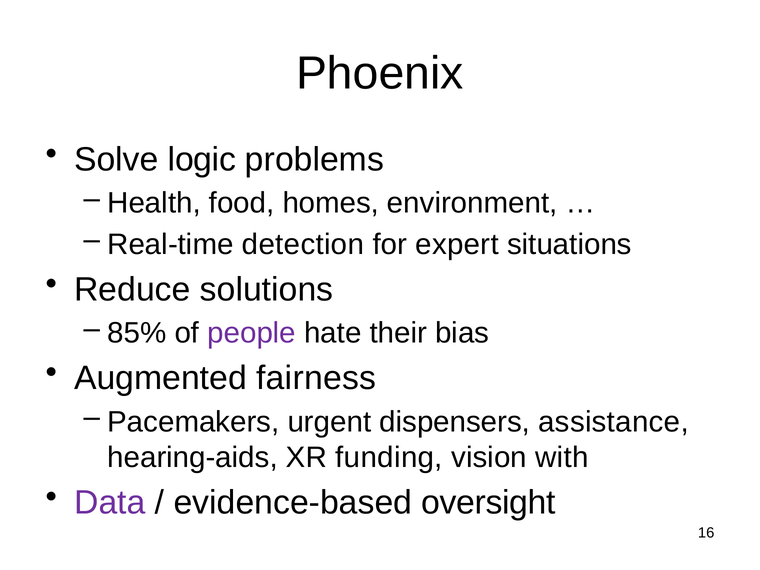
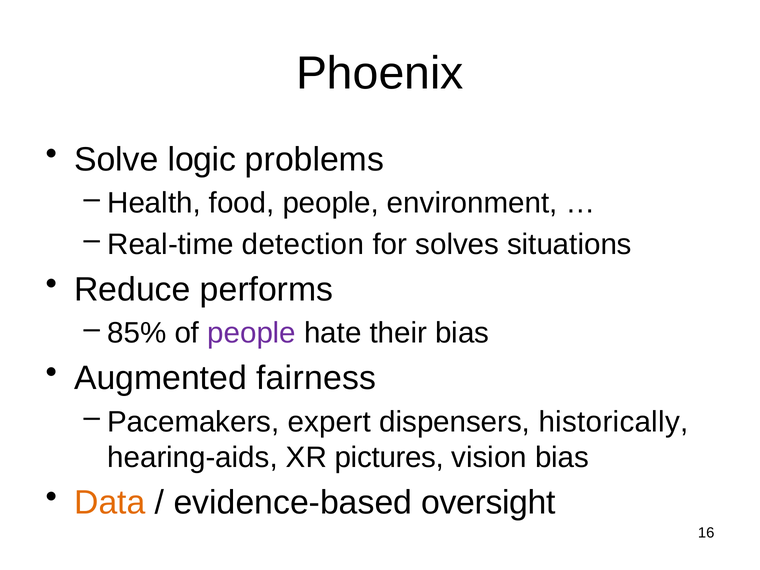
food homes: homes -> people
expert: expert -> solves
solutions: solutions -> performs
urgent: urgent -> expert
assistance: assistance -> historically
funding: funding -> pictures
vision with: with -> bias
Data colour: purple -> orange
